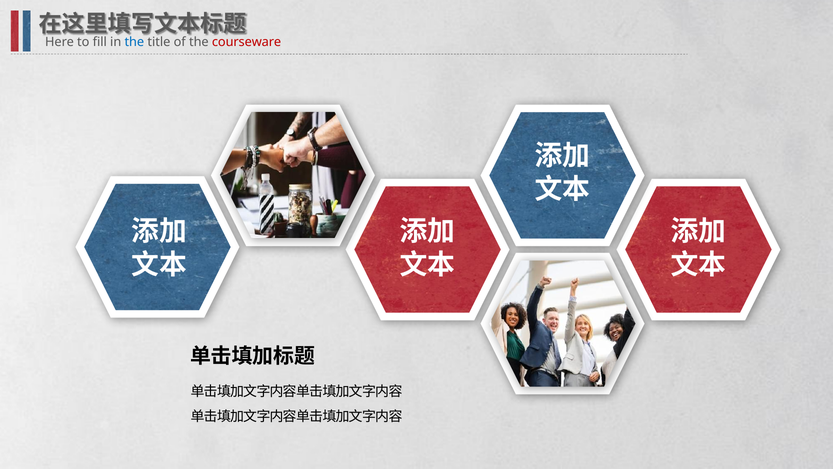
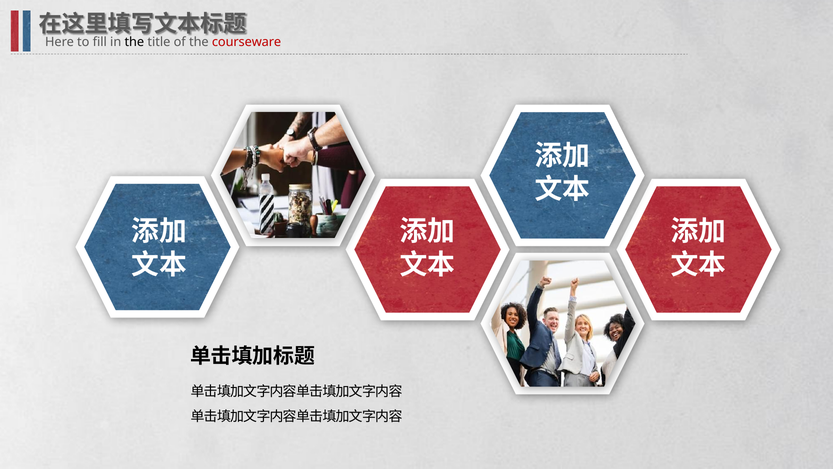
the at (134, 42) colour: blue -> black
